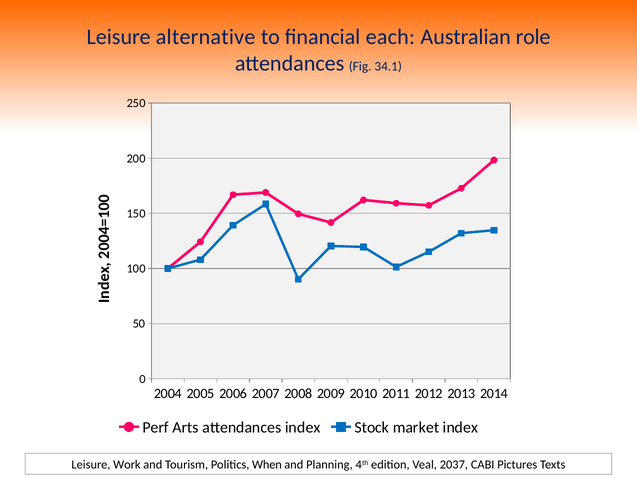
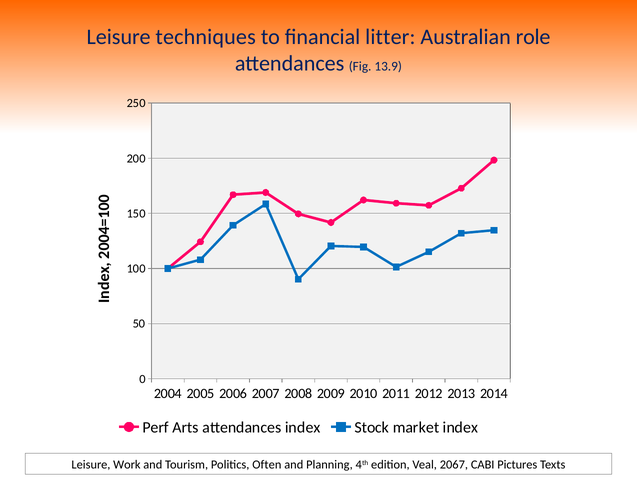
alternative: alternative -> techniques
each: each -> litter
34.1: 34.1 -> 13.9
When: When -> Often
2037: 2037 -> 2067
